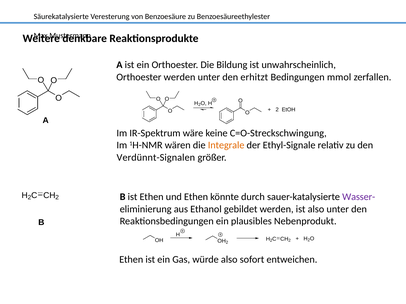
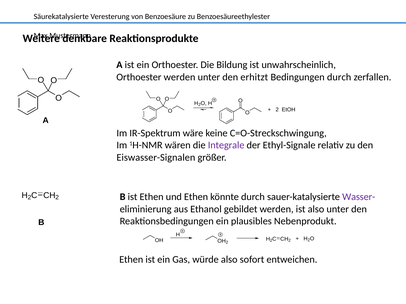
Bedingungen mmol: mmol -> durch
Integrale colour: orange -> purple
Verdünnt-Signalen: Verdünnt-Signalen -> Eiswasser-Signalen
